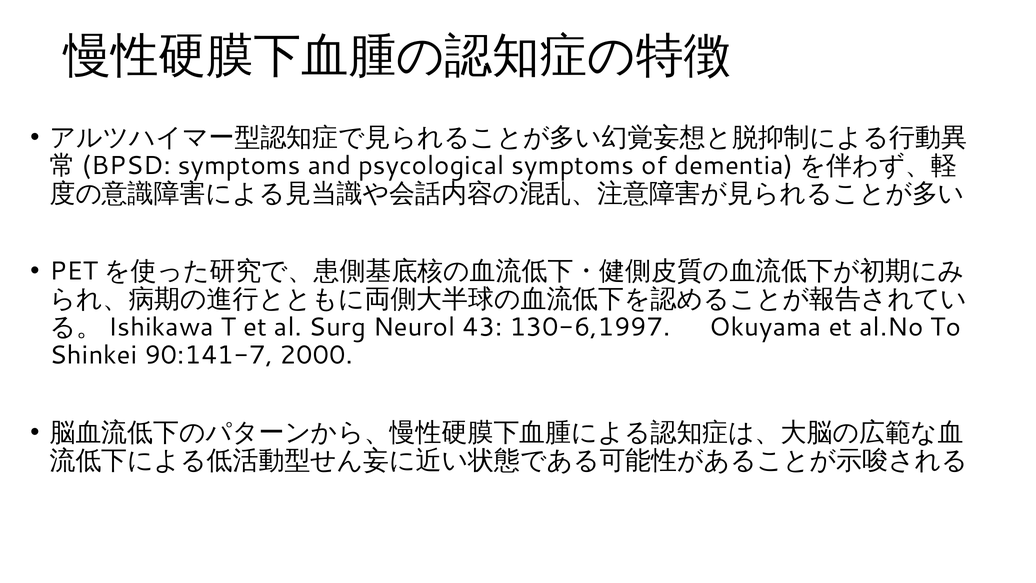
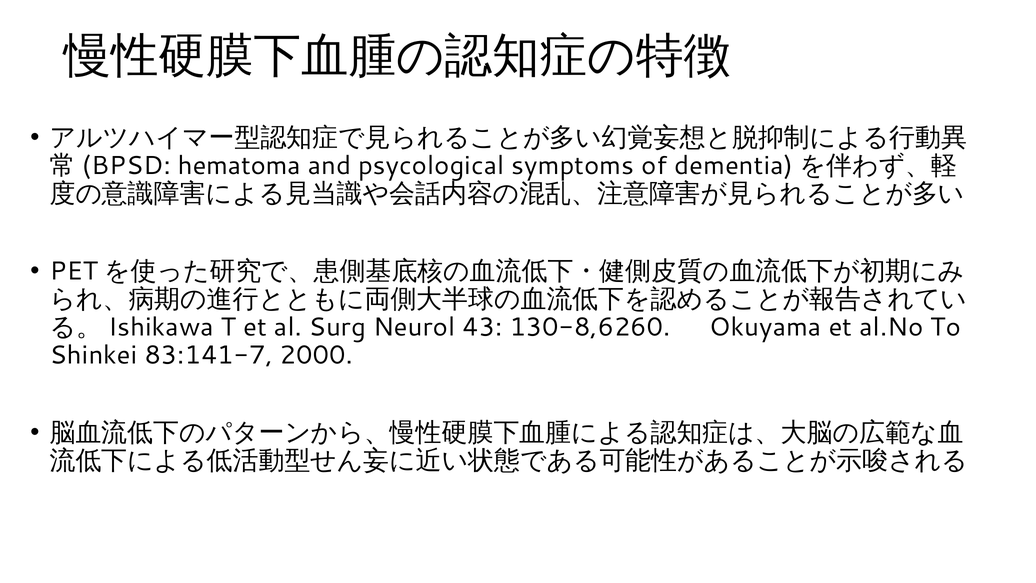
symptoms at (239, 166): symptoms -> hematoma
130-6,1997: 130-6,1997 -> 130-8,6260
90:141-7: 90:141-7 -> 83:141-7
